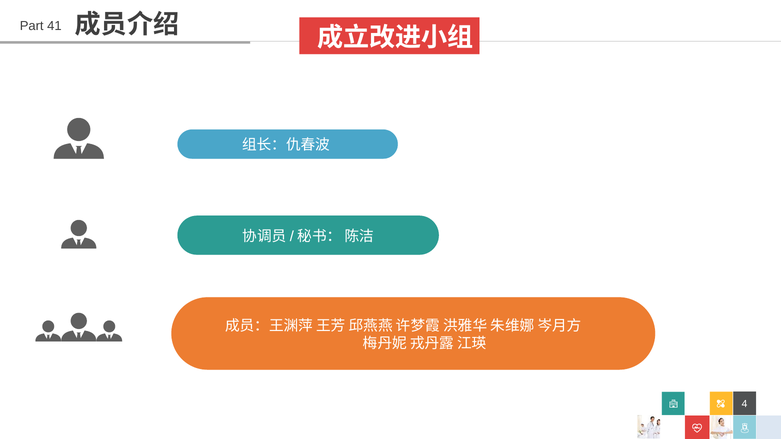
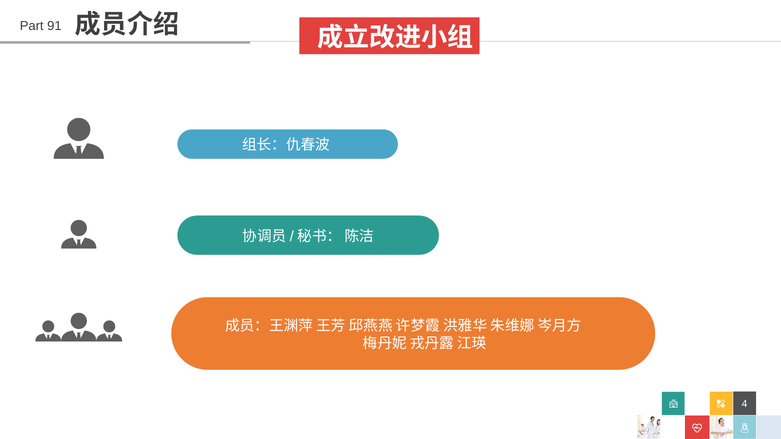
41: 41 -> 91
